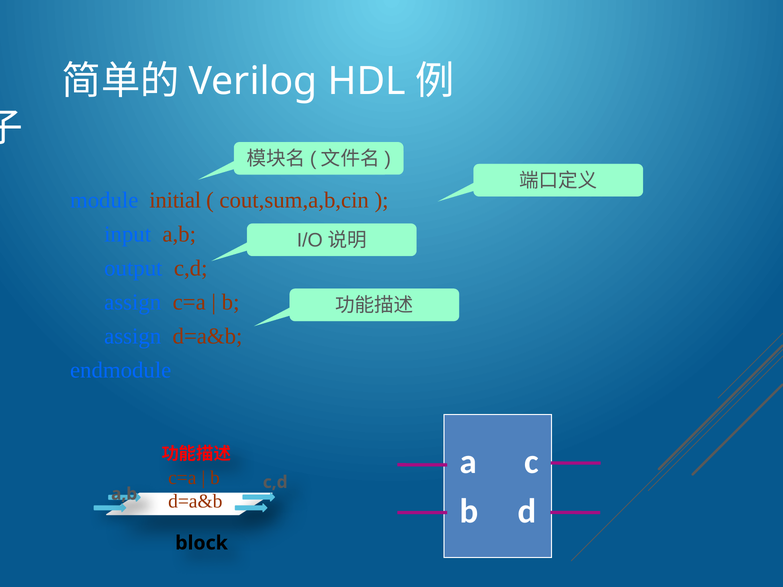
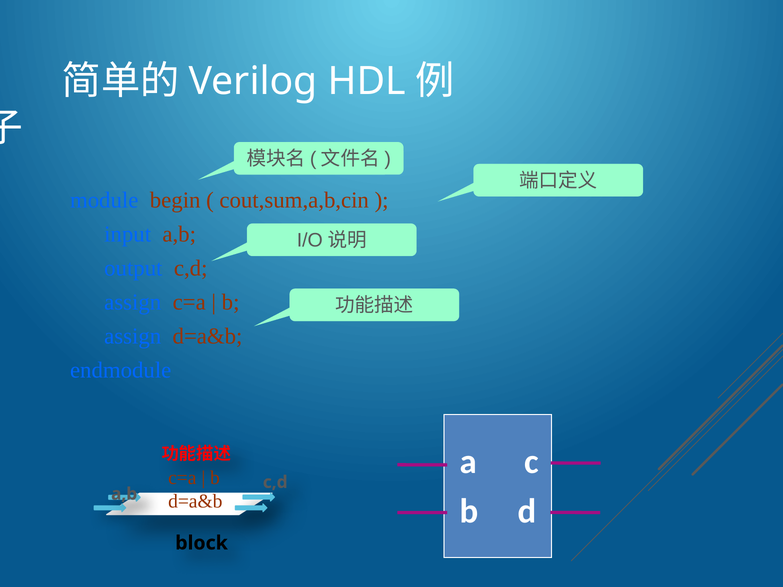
initial: initial -> begin
